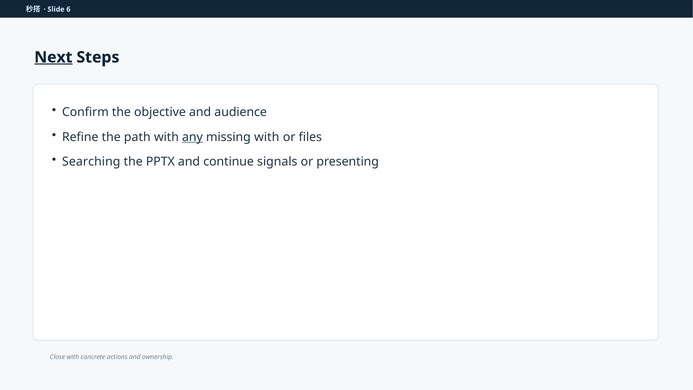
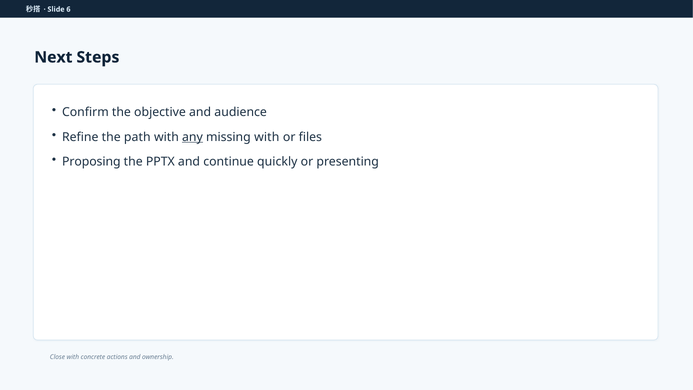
Next underline: present -> none
Searching: Searching -> Proposing
signals: signals -> quickly
